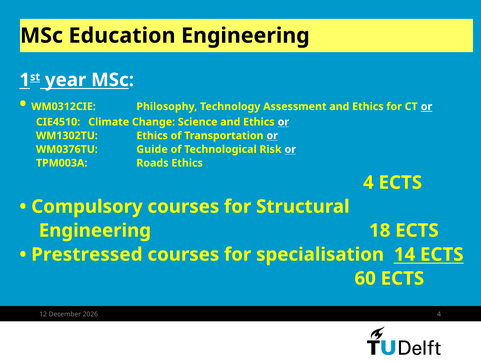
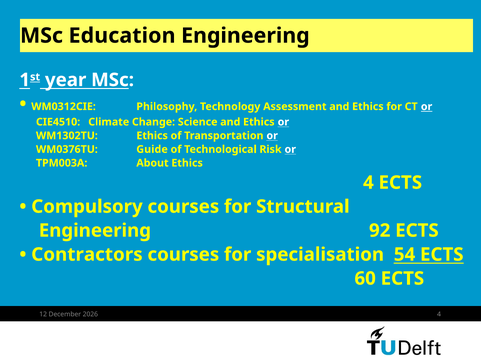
Roads: Roads -> About
18: 18 -> 92
Prestressed: Prestressed -> Contractors
14: 14 -> 54
